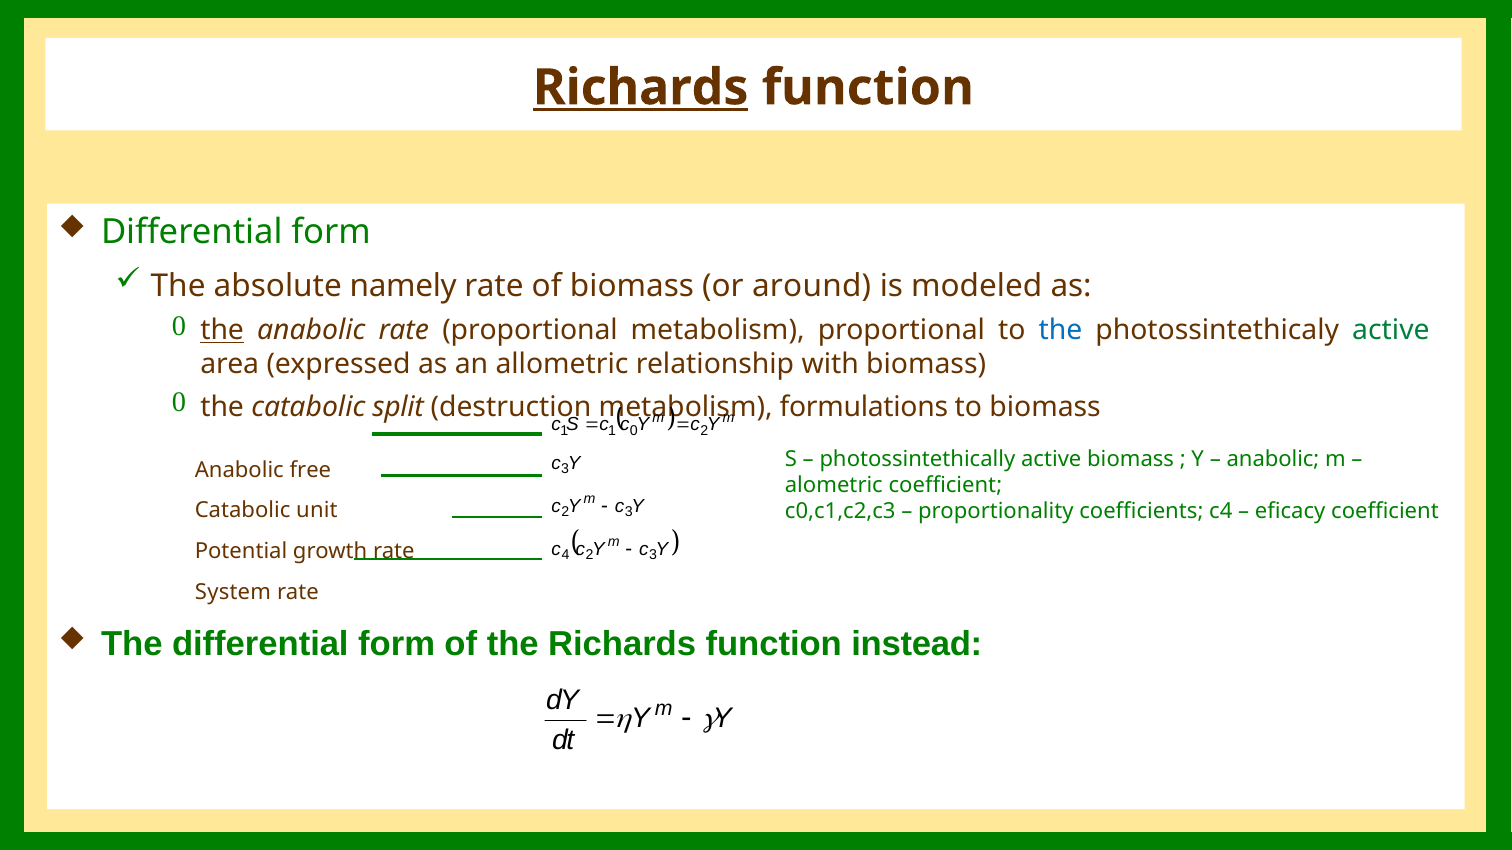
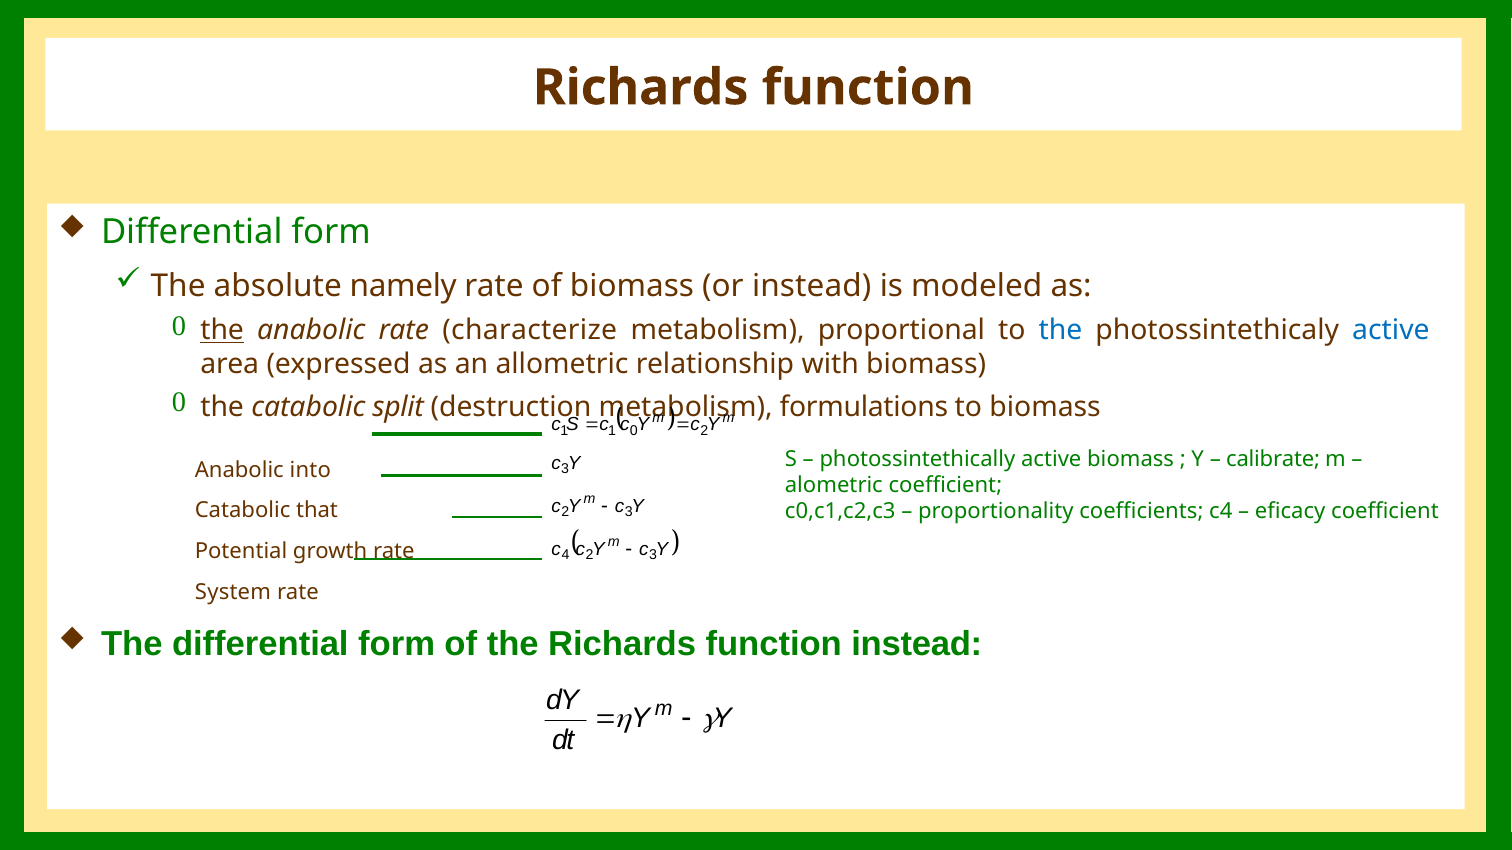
Richards at (641, 88) underline: present -> none
or around: around -> instead
rate proportional: proportional -> characterize
active at (1391, 331) colour: green -> blue
anabolic at (1273, 459): anabolic -> calibrate
free: free -> into
unit: unit -> that
